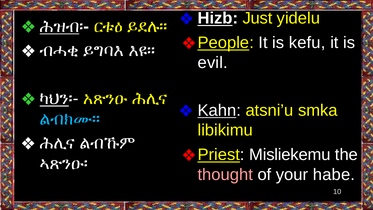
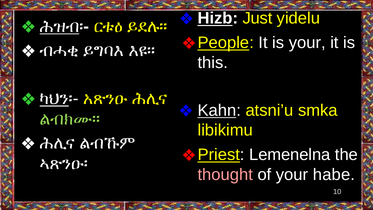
is kefu: kefu -> your
evil: evil -> this
ልብክሙ። colour: light blue -> light green
Misliekemu: Misliekemu -> Lemenelna
